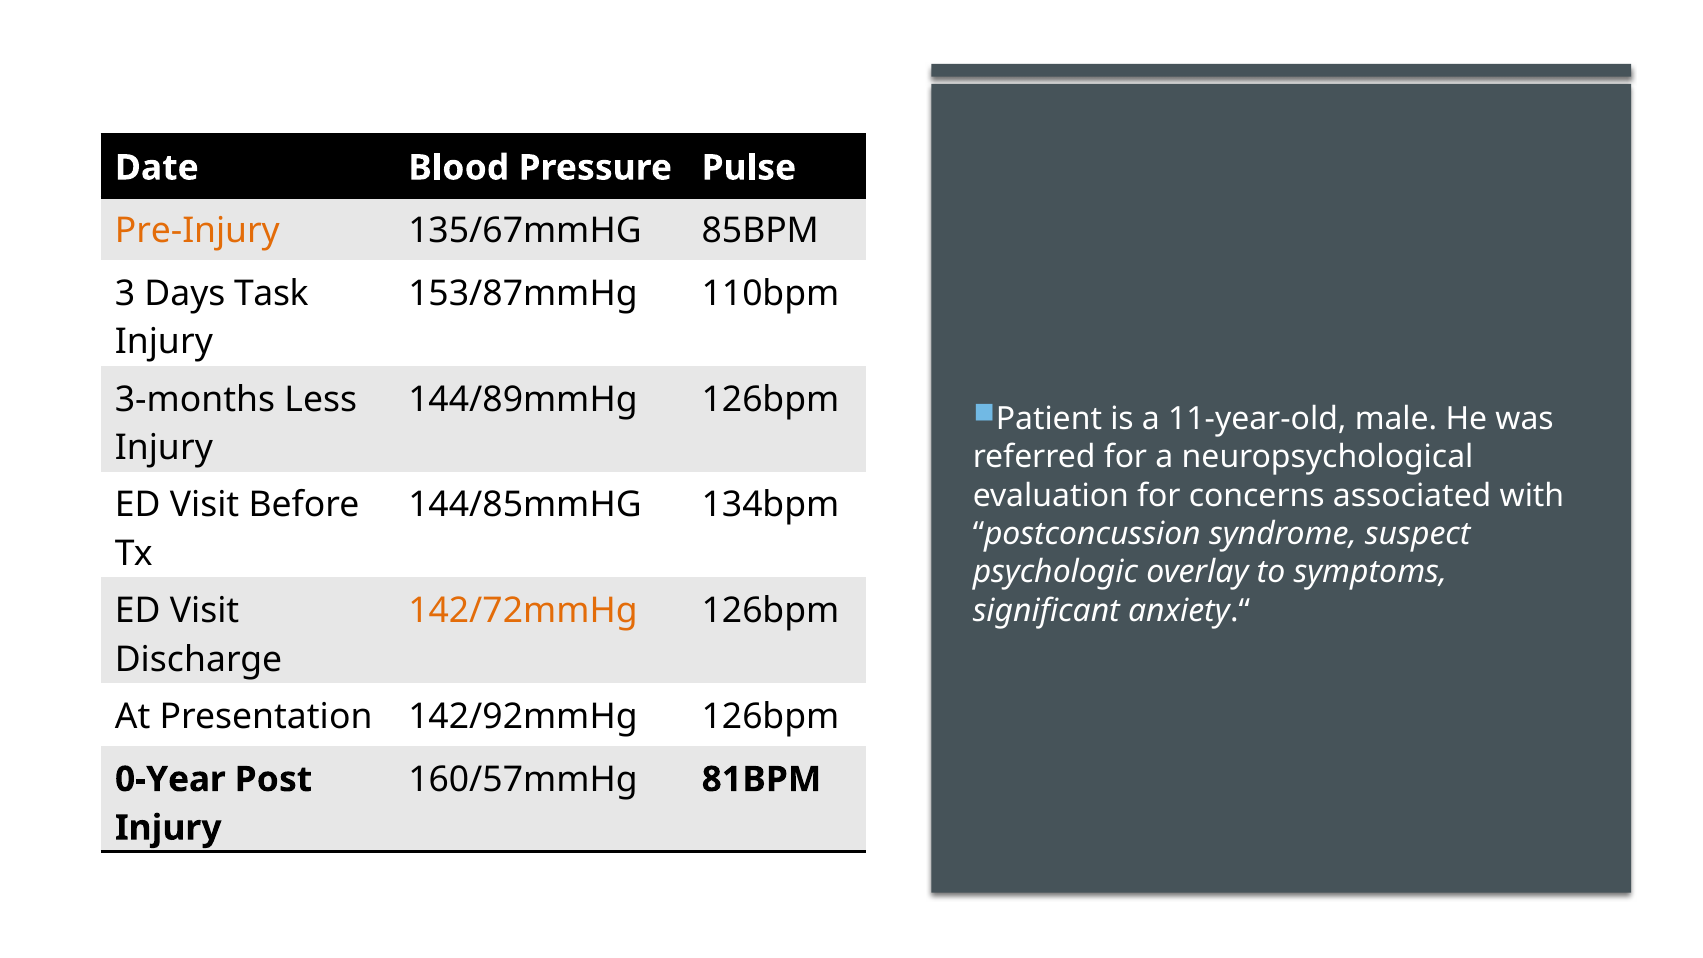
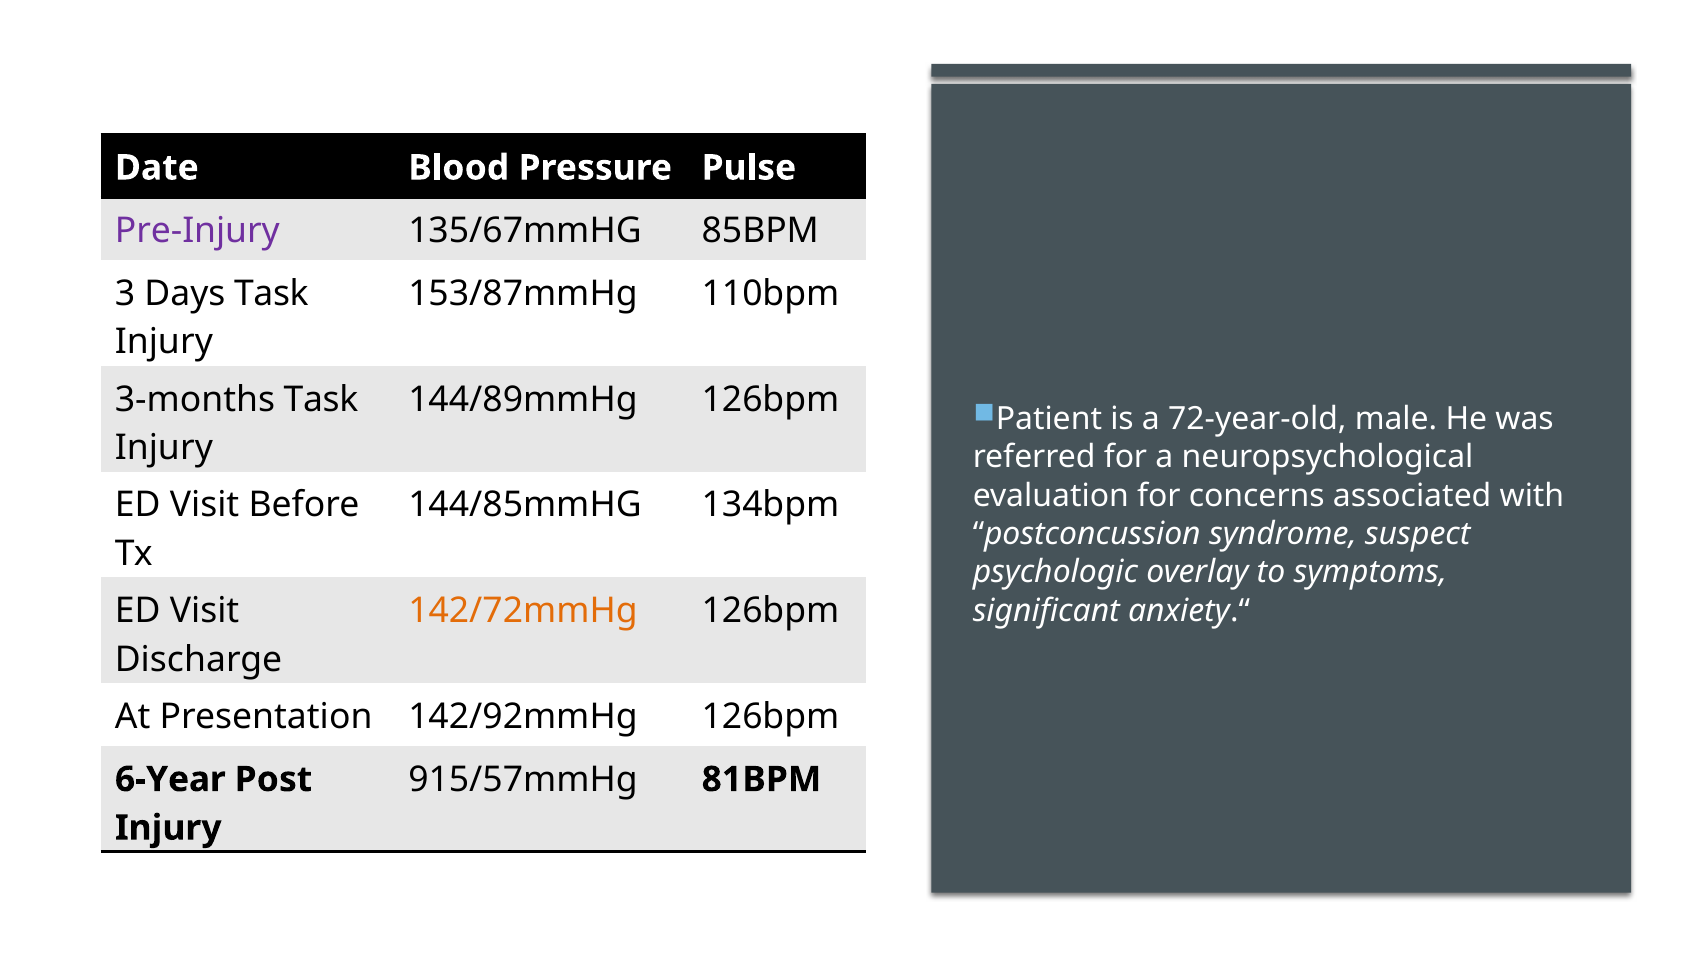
Pre-Injury colour: orange -> purple
Less at (321, 399): Less -> Task
11-year-old: 11-year-old -> 72-year-old
160/57mmHg: 160/57mmHg -> 915/57mmHg
0-Year: 0-Year -> 6-Year
